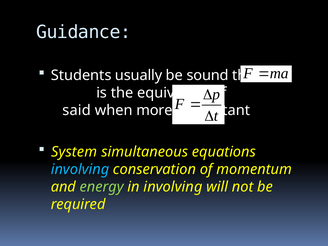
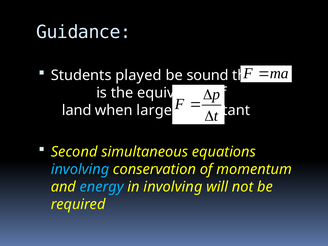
usually: usually -> played
said: said -> land
more: more -> large
System: System -> Second
energy colour: light green -> light blue
